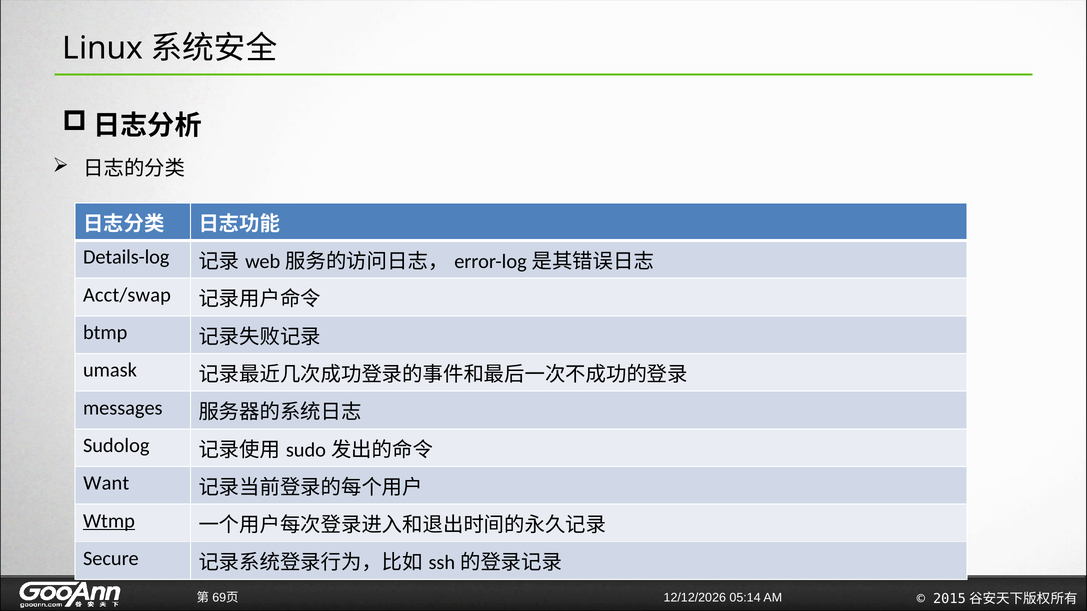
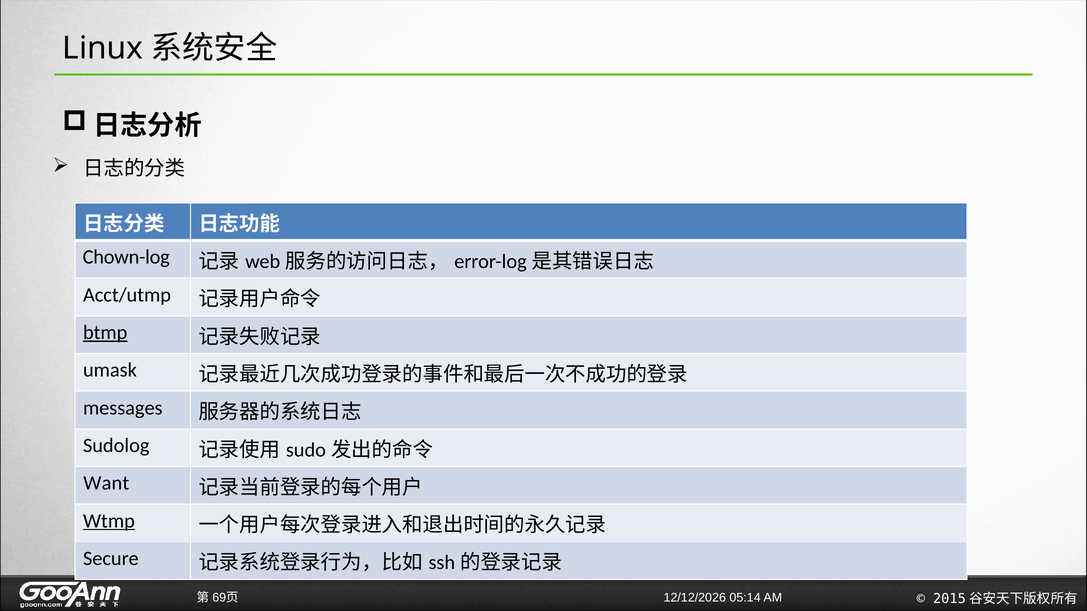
Details-log: Details-log -> Chown-log
Acct/swap: Acct/swap -> Acct/utmp
btmp underline: none -> present
